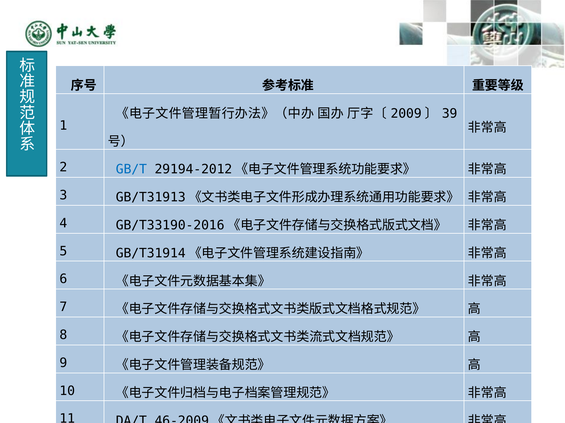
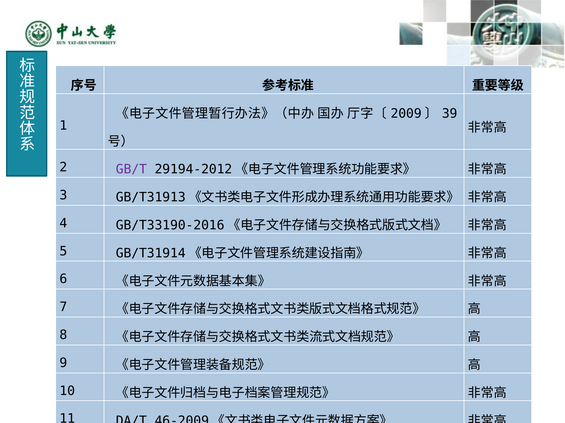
GB/T colour: blue -> purple
